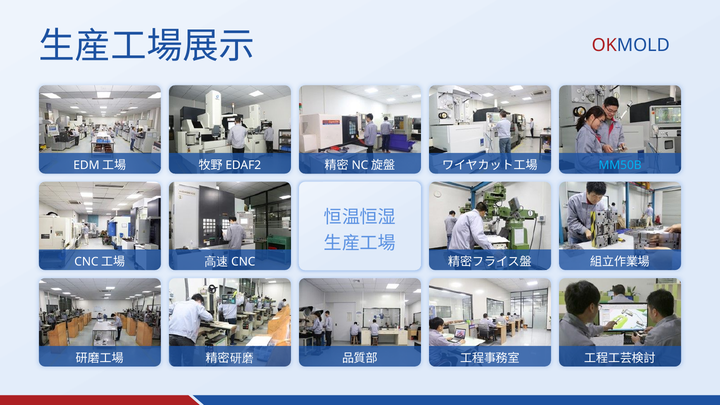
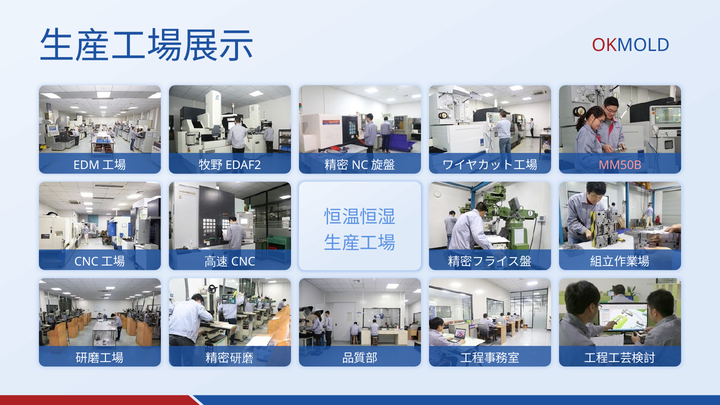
MM50B colour: light blue -> pink
